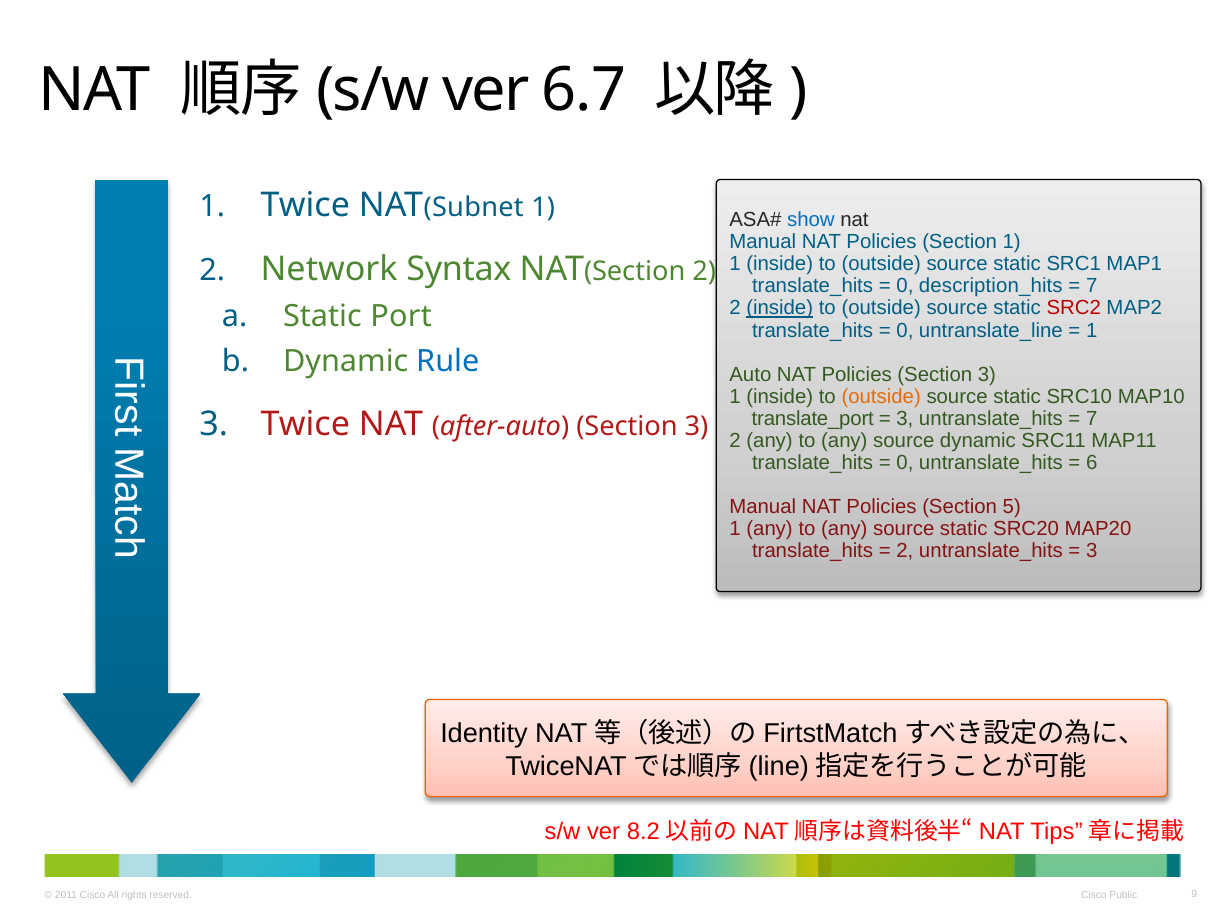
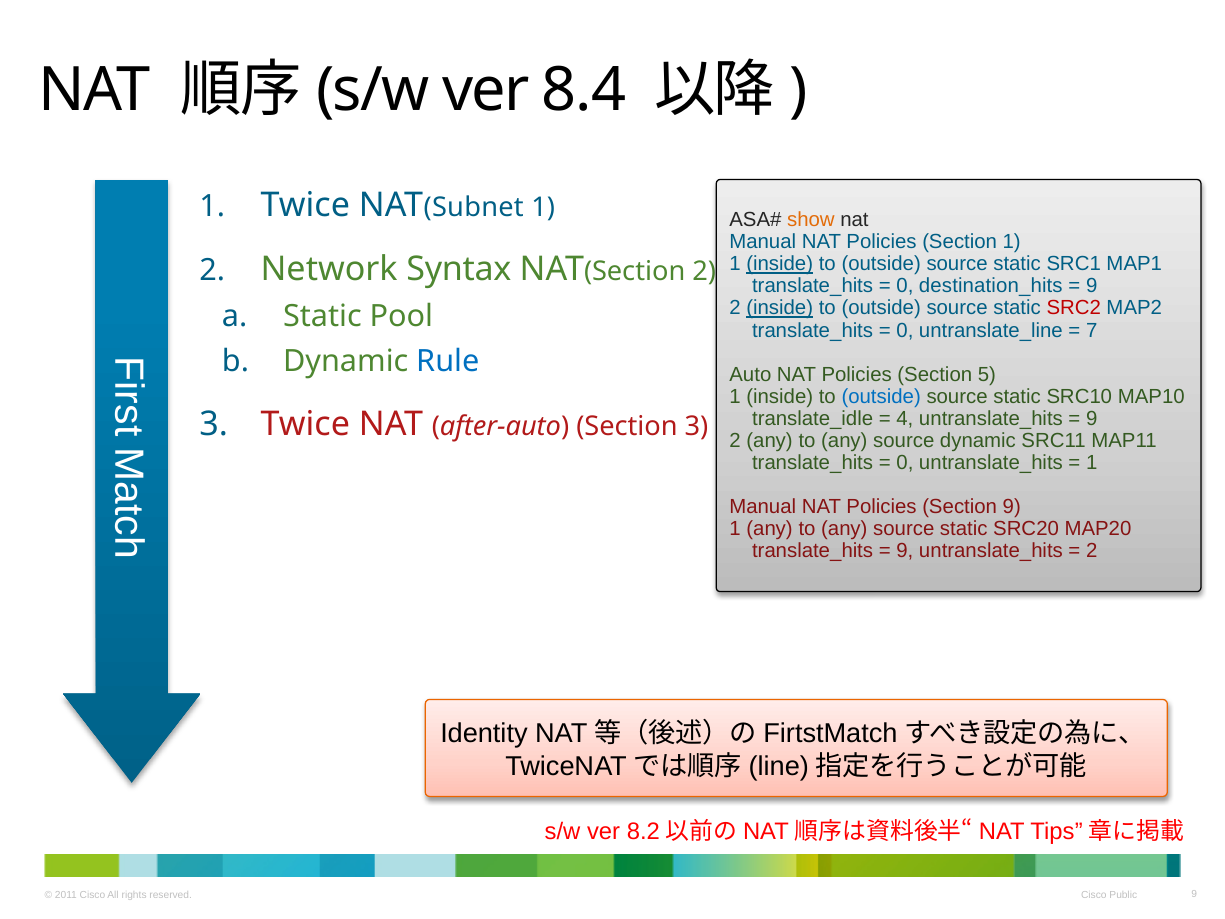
6.7: 6.7 -> 8.4
show colour: blue -> orange
inside at (780, 264) underline: none -> present
description_hits: description_hits -> destination_hits
7 at (1092, 286): 7 -> 9
Port: Port -> Pool
1 at (1092, 330): 1 -> 7
Policies Section 3: 3 -> 5
outside at (881, 396) colour: orange -> blue
translate_port: translate_port -> translate_idle
3 at (905, 418): 3 -> 4
7 at (1092, 418): 7 -> 9
6 at (1092, 462): 6 -> 1
Section 5: 5 -> 9
2 at (905, 551): 2 -> 9
3 at (1092, 551): 3 -> 2
